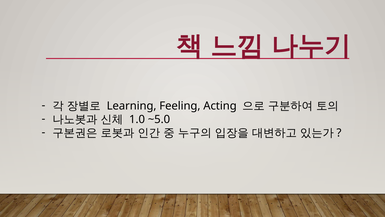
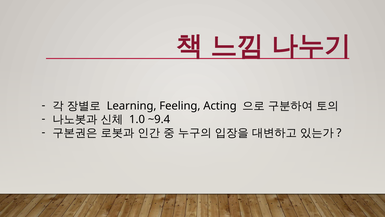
~5.0: ~5.0 -> ~9.4
